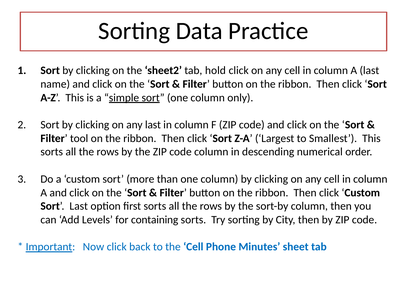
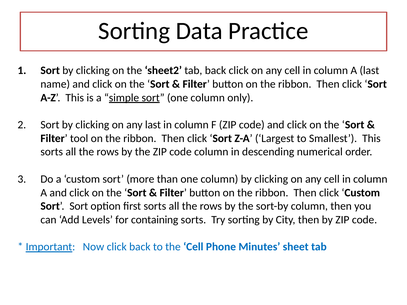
tab hold: hold -> back
Sort Last: Last -> Sort
